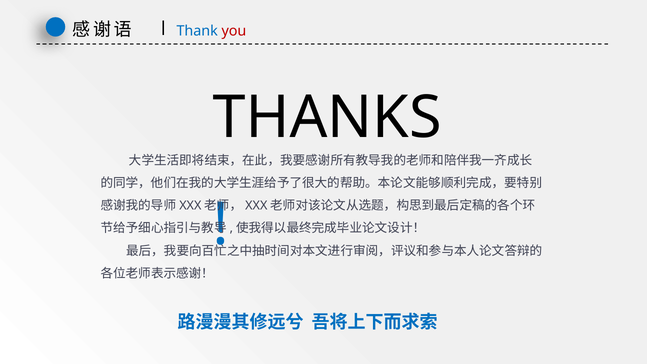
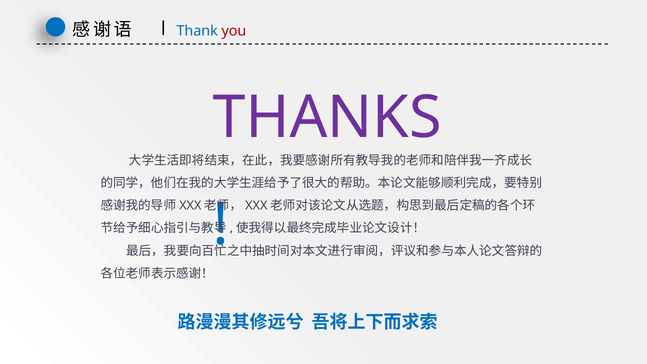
THANKS colour: black -> purple
